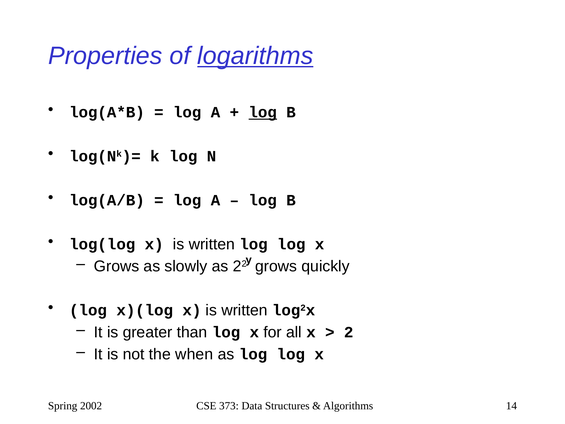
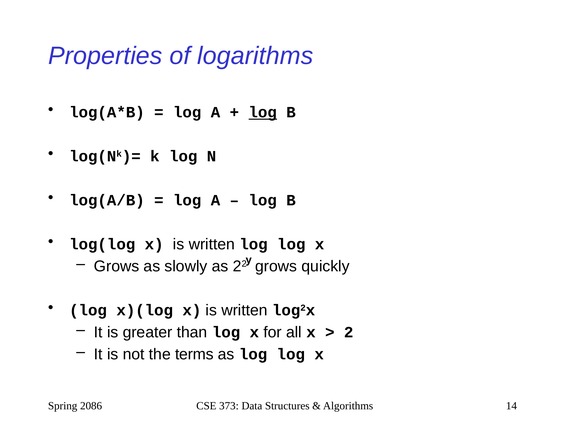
logarithms underline: present -> none
when: when -> terms
2002: 2002 -> 2086
